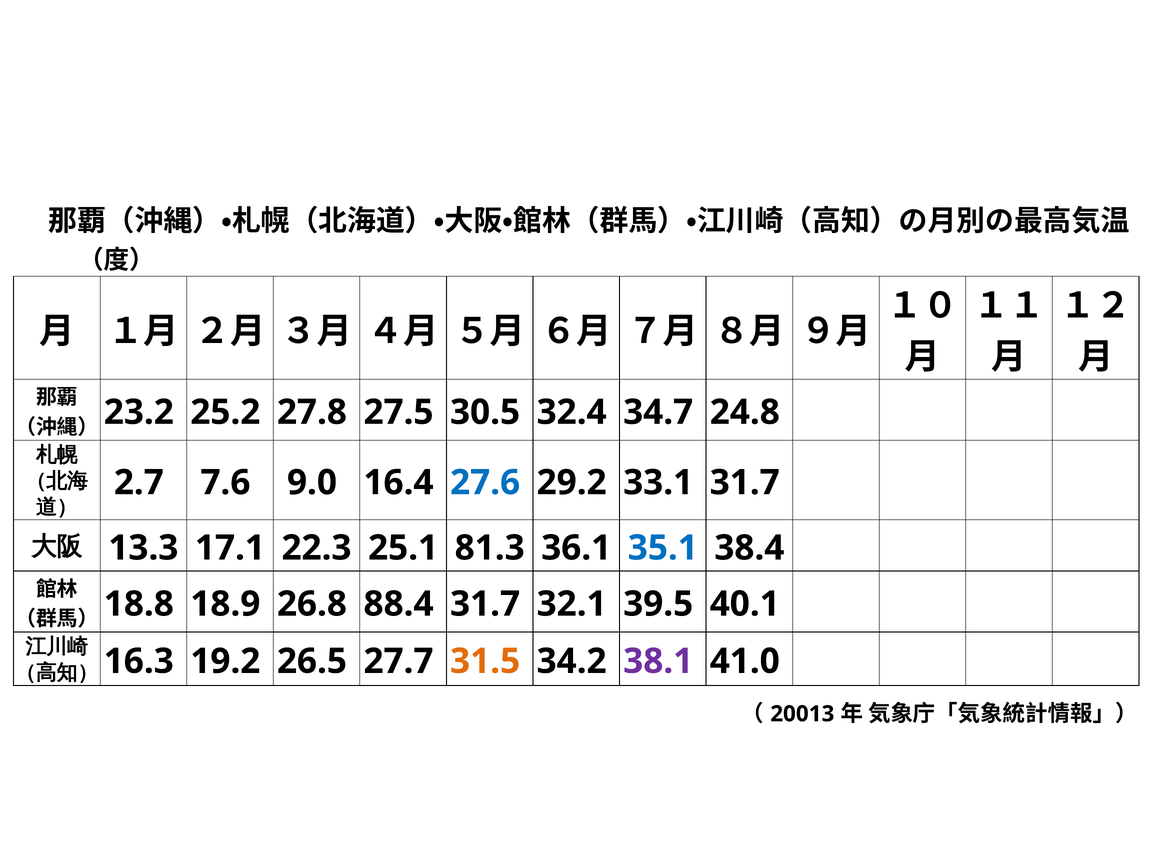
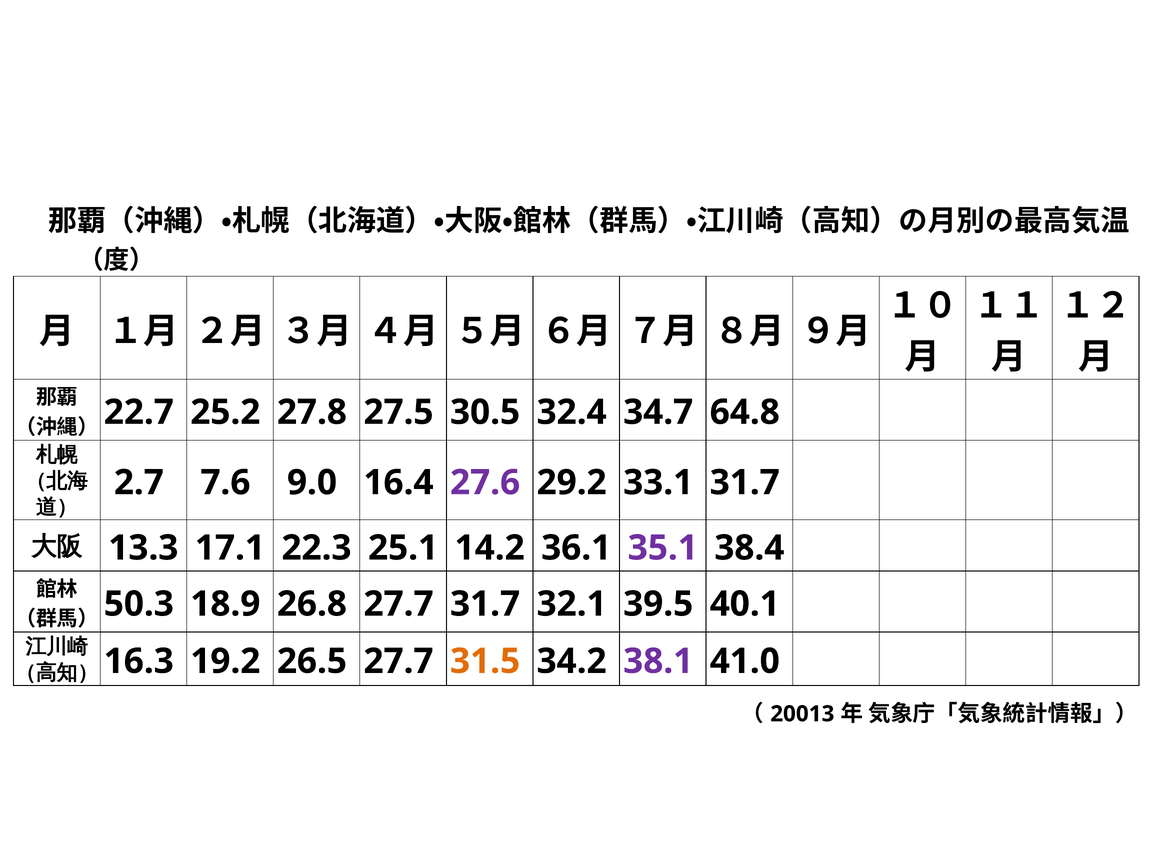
23.2: 23.2 -> 22.7
24.8: 24.8 -> 64.8
27.6 colour: blue -> purple
81.3: 81.3 -> 14.2
35.1 colour: blue -> purple
18.8: 18.8 -> 50.3
26.8 88.4: 88.4 -> 27.7
